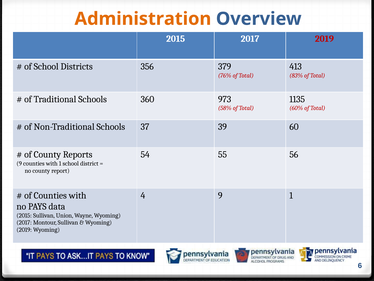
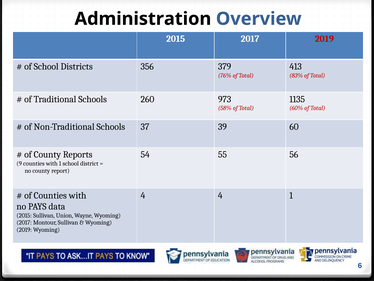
Administration colour: orange -> black
360: 360 -> 260
4 9: 9 -> 4
